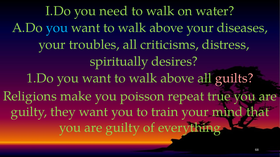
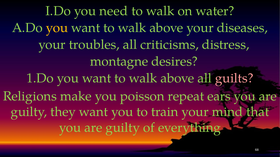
you at (57, 28) colour: light blue -> yellow
spiritually: spiritually -> montagne
true: true -> ears
